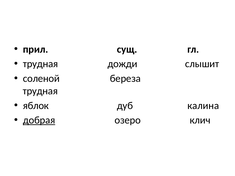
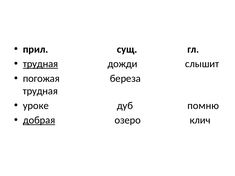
трудная at (41, 64) underline: none -> present
соленой: соленой -> погожая
яблок: яблок -> уроке
калина: калина -> помню
